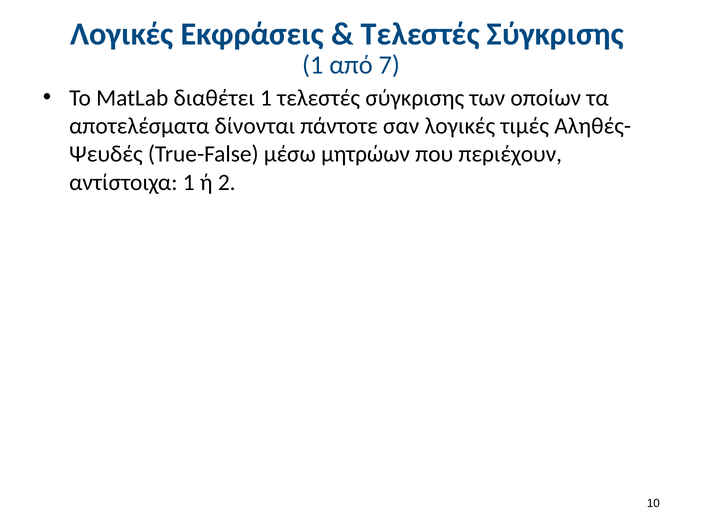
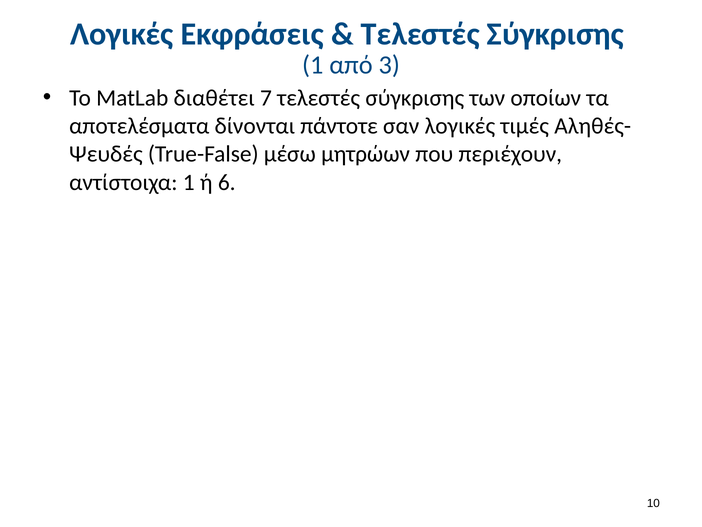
7: 7 -> 3
διαθέτει 1: 1 -> 7
2: 2 -> 6
